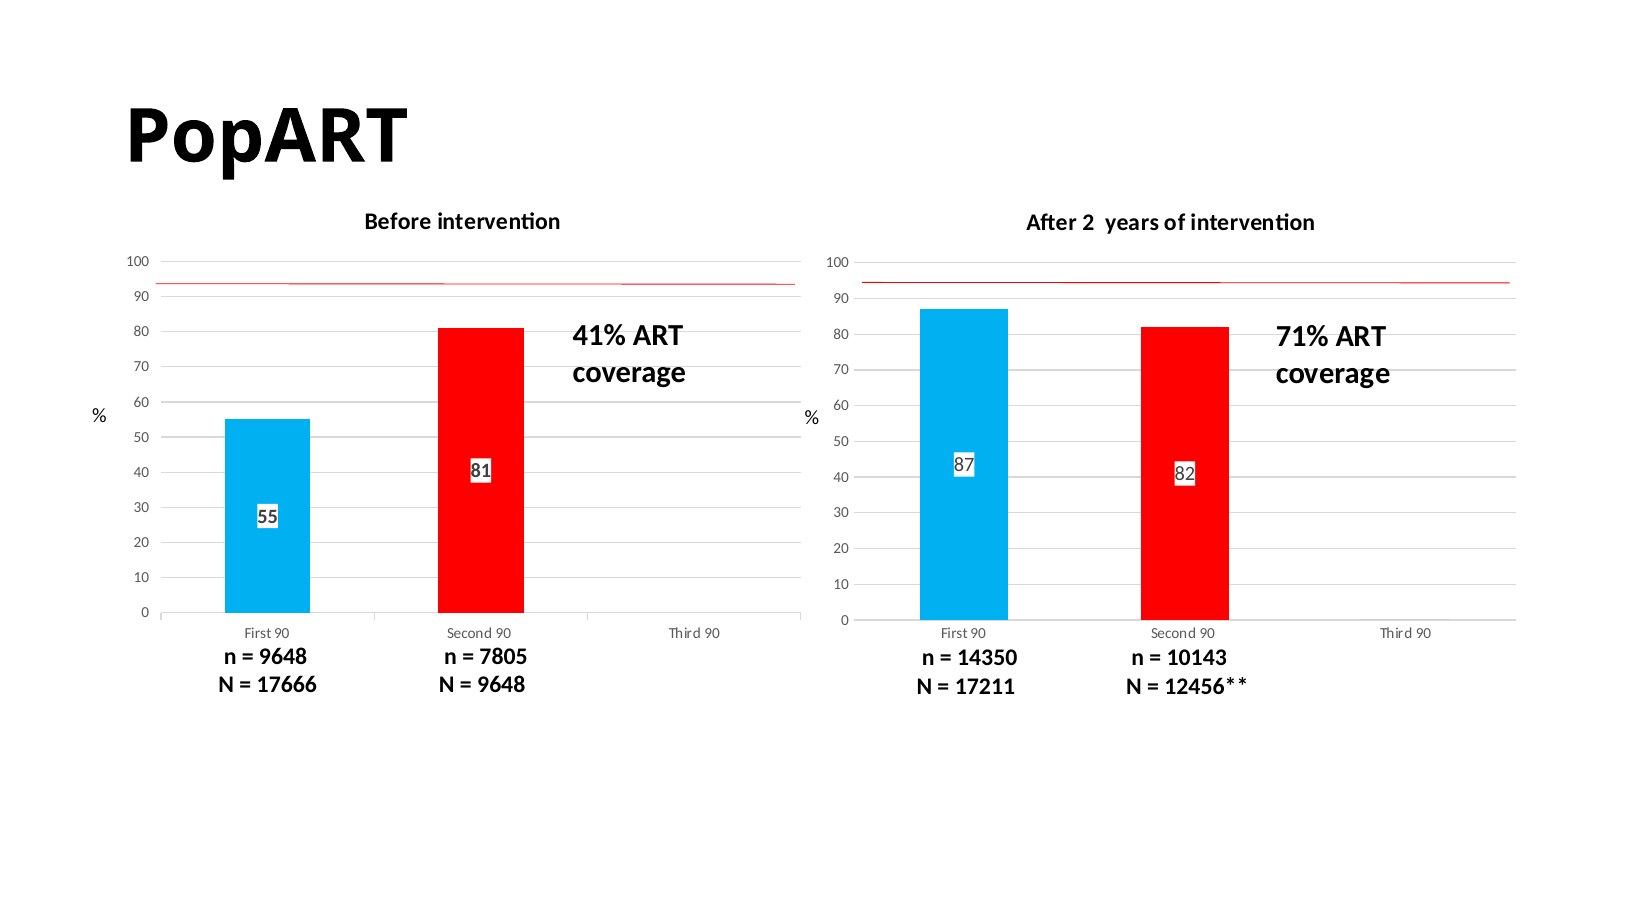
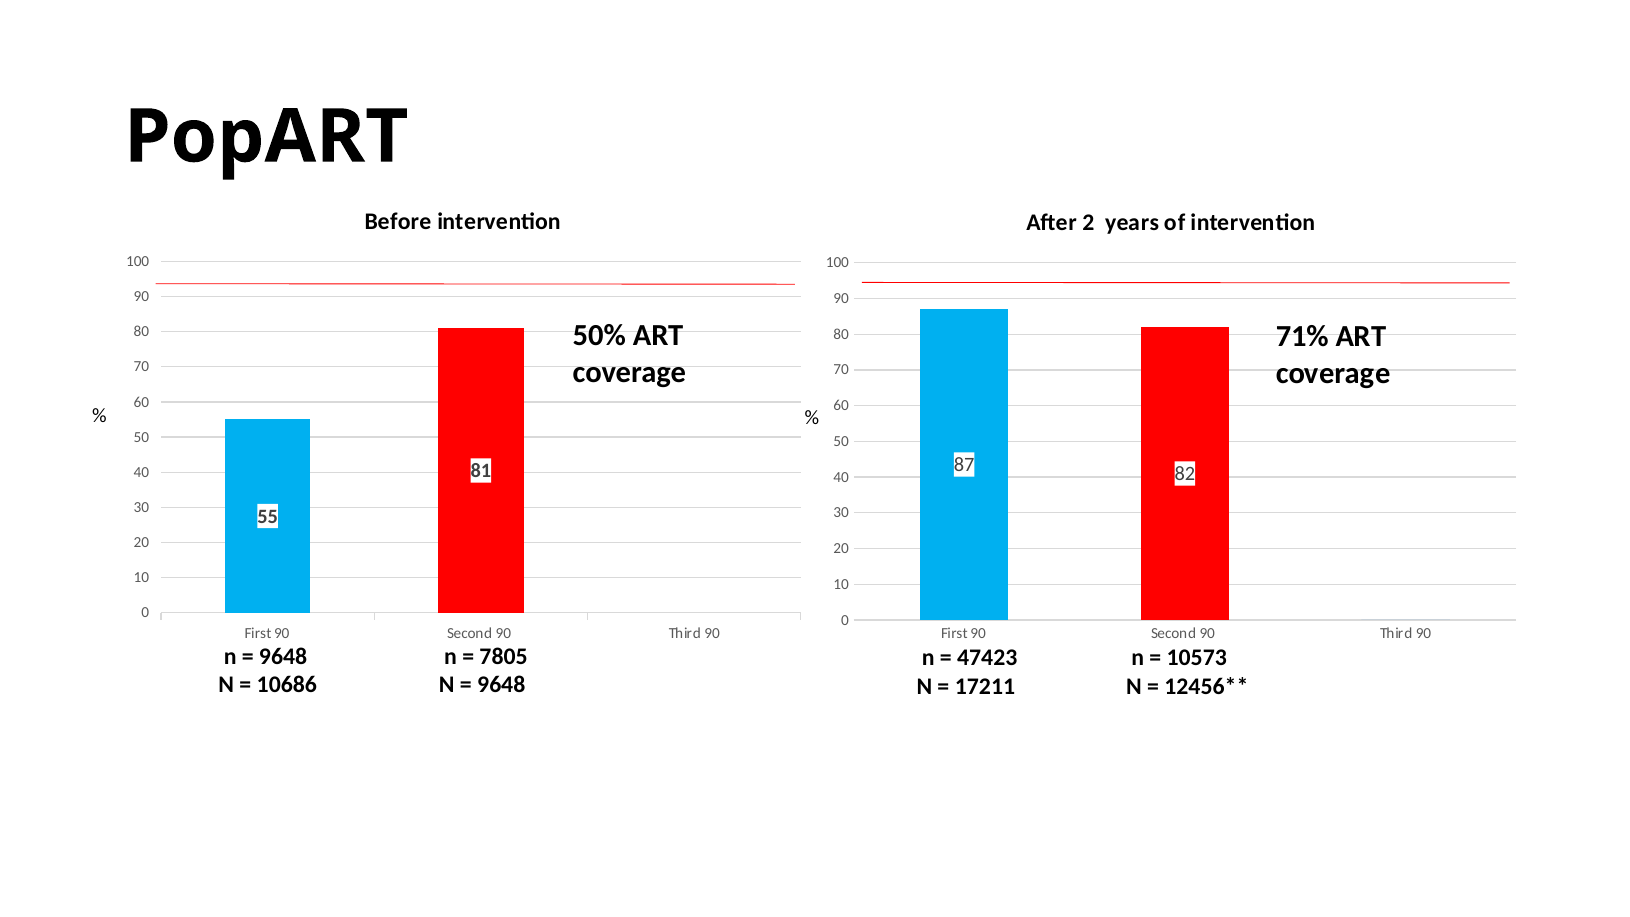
41%: 41% -> 50%
14350: 14350 -> 47423
10143: 10143 -> 10573
17666: 17666 -> 10686
